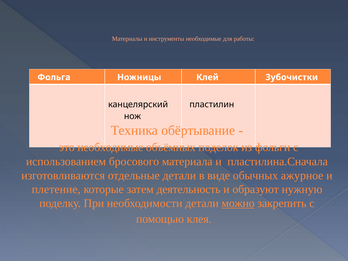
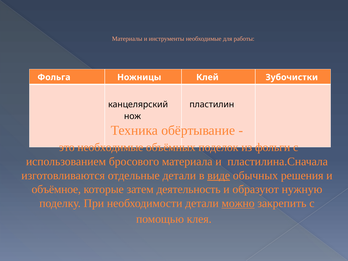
виде underline: none -> present
ажурное: ажурное -> решения
плетение: плетение -> объёмное
